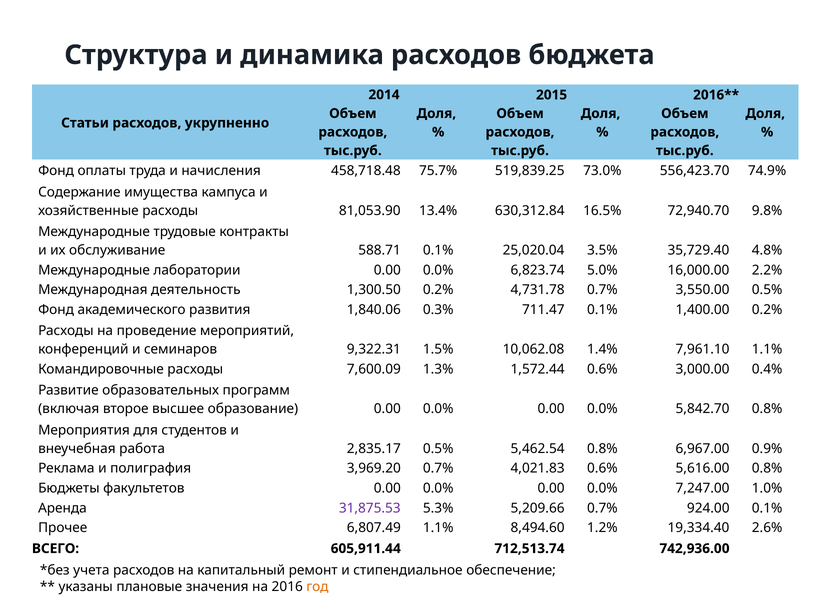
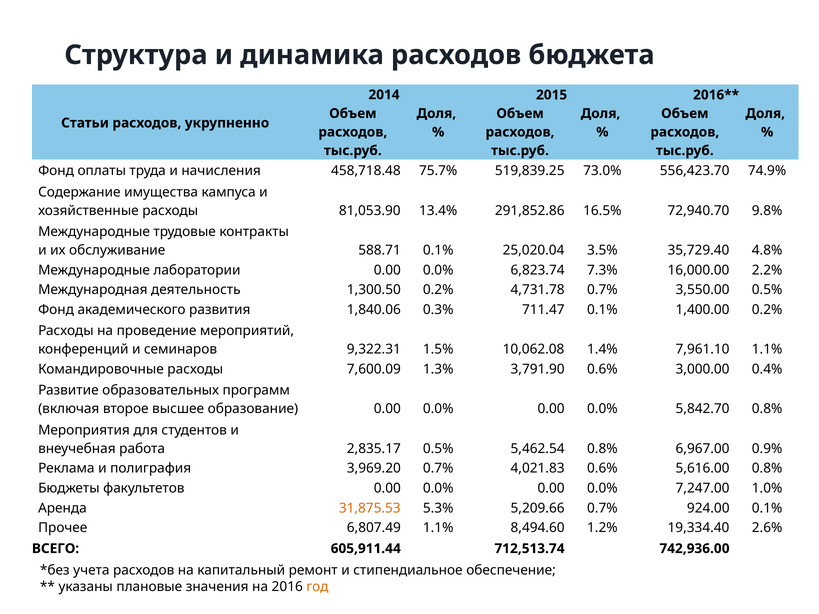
630,312.84: 630,312.84 -> 291,852.86
5.0%: 5.0% -> 7.3%
1,572.44: 1,572.44 -> 3,791.90
31,875.53 colour: purple -> orange
